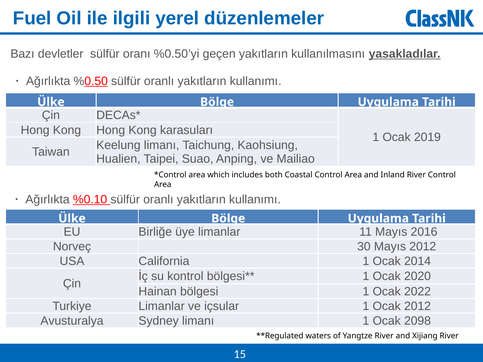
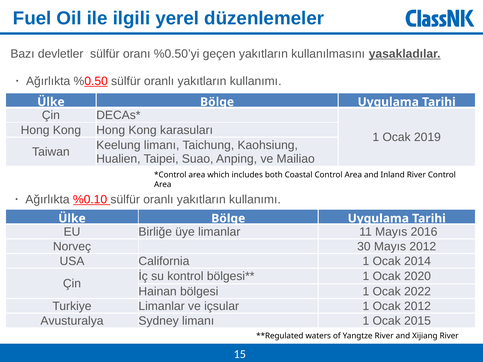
2098: 2098 -> 2015
